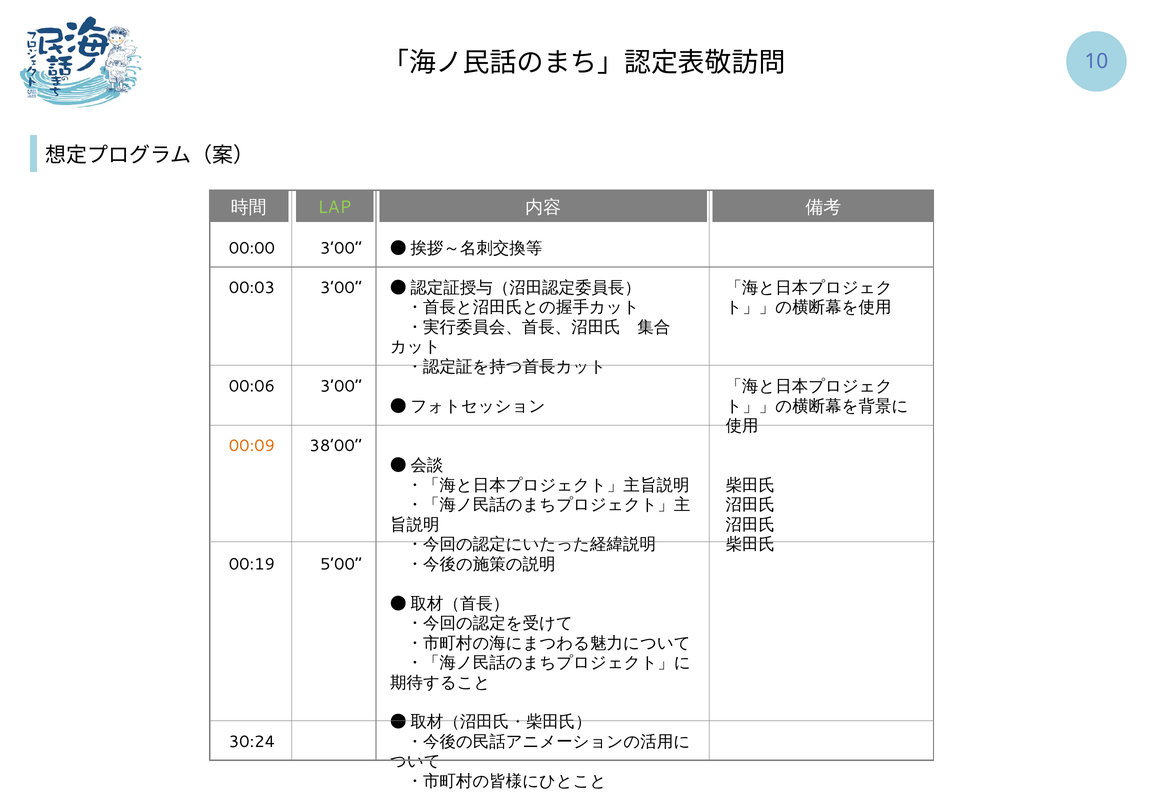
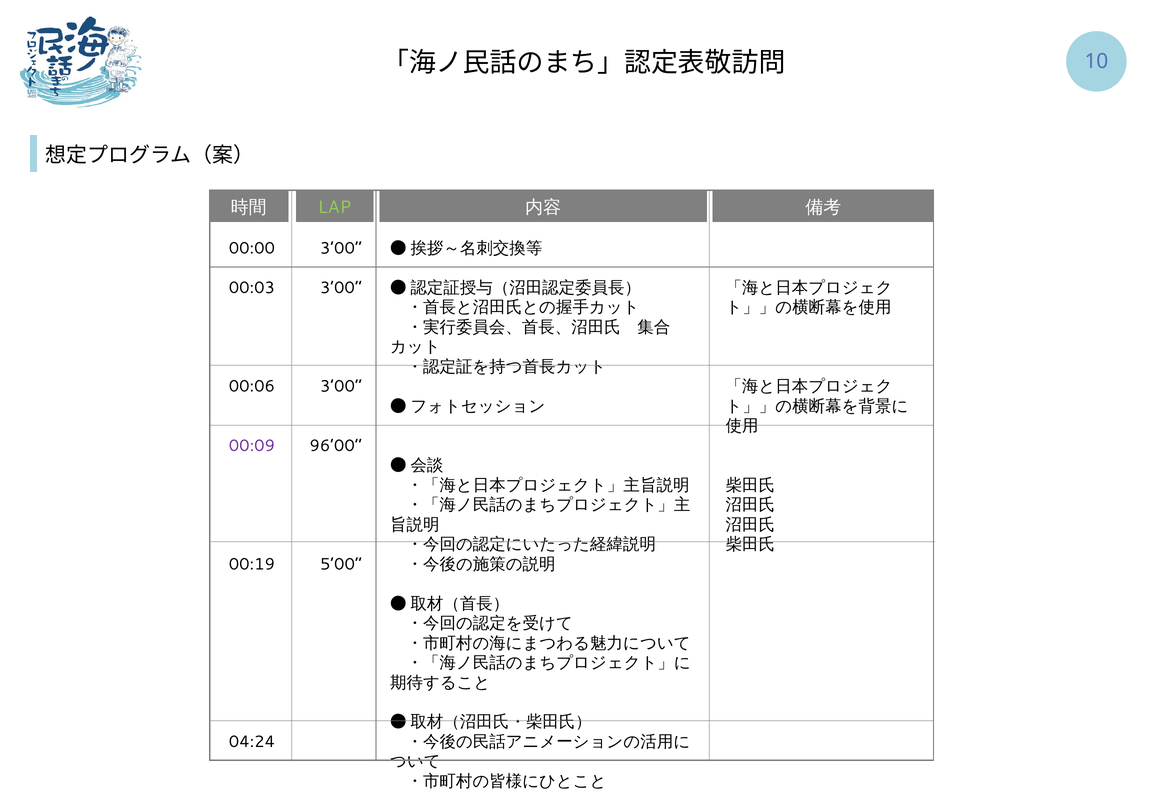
00:09 colour: orange -> purple
38’00: 38’00 -> 96’00
30:24: 30:24 -> 04:24
